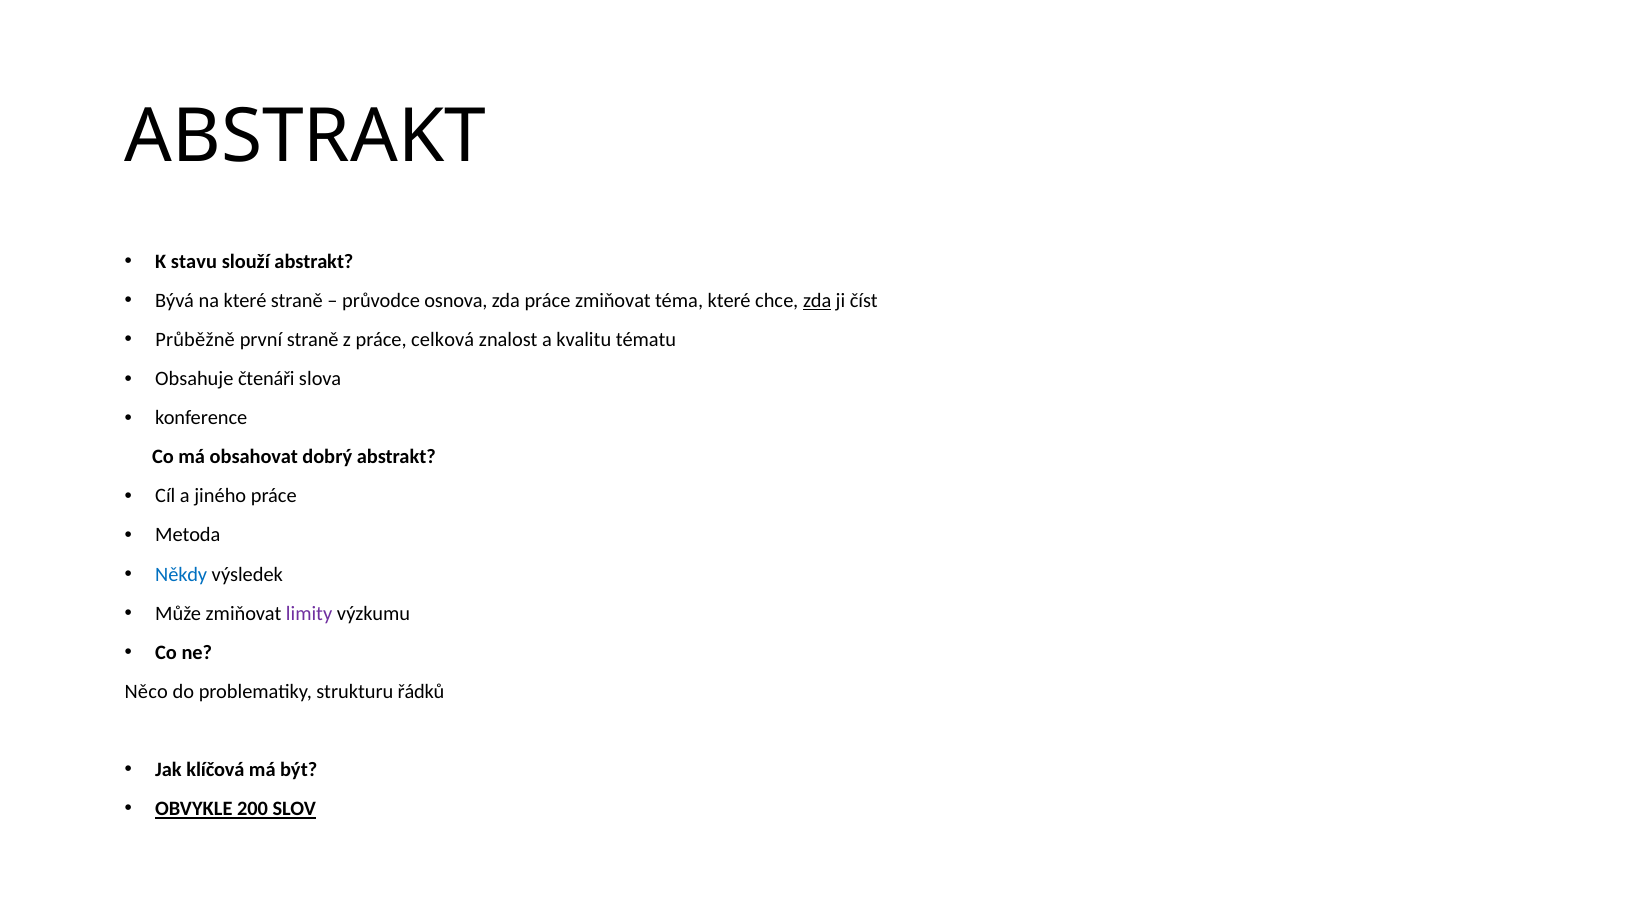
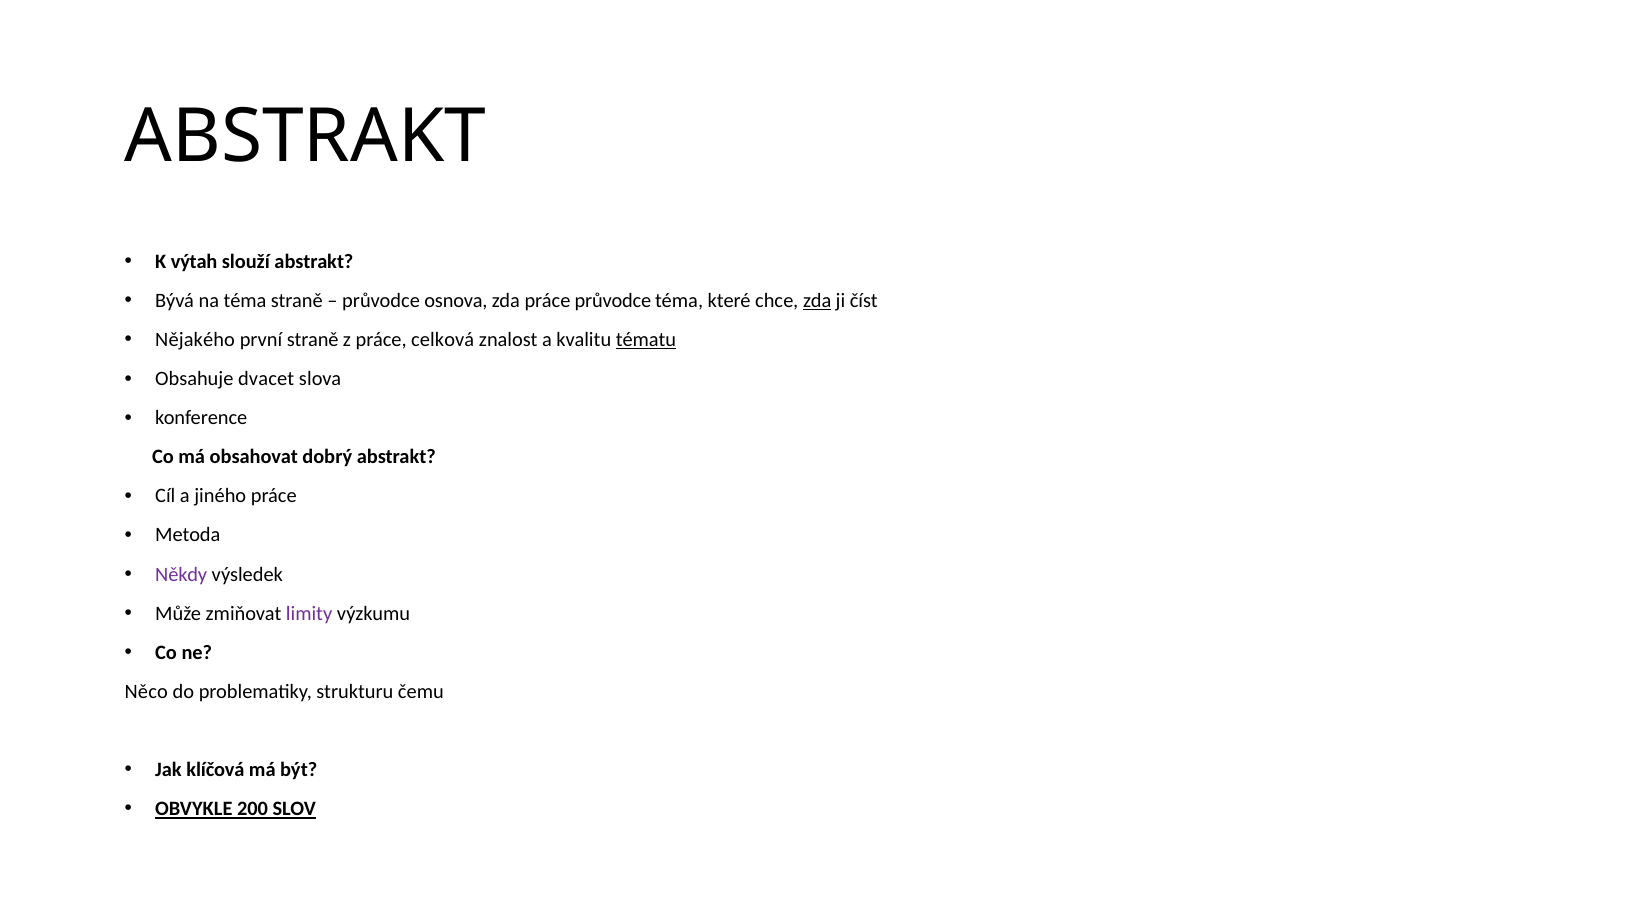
stavu: stavu -> výtah
na které: které -> téma
práce zmiňovat: zmiňovat -> průvodce
Průběžně: Průběžně -> Nějakého
tématu underline: none -> present
čtenáři: čtenáři -> dvacet
Někdy colour: blue -> purple
řádků: řádků -> čemu
